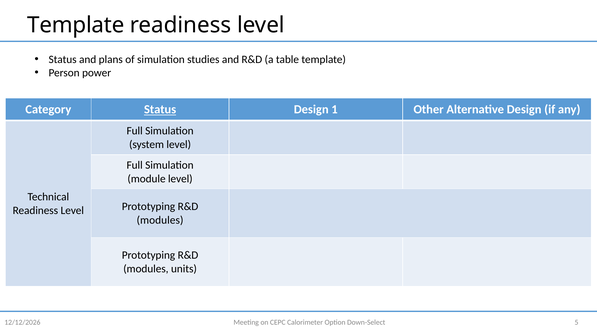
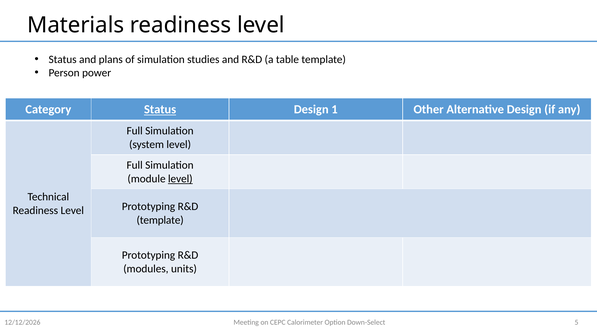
Template at (76, 25): Template -> Materials
level at (180, 179) underline: none -> present
modules at (160, 220): modules -> template
